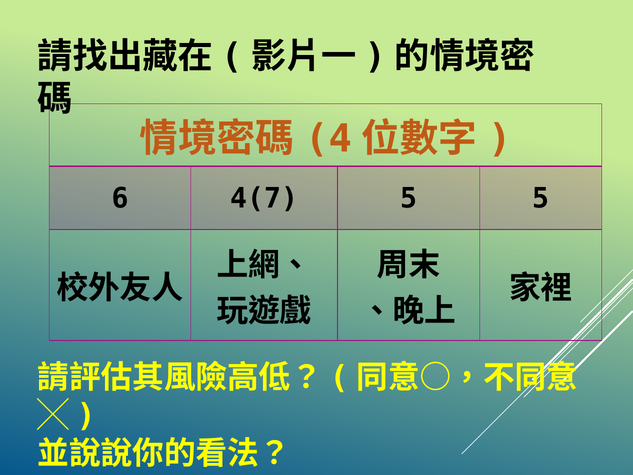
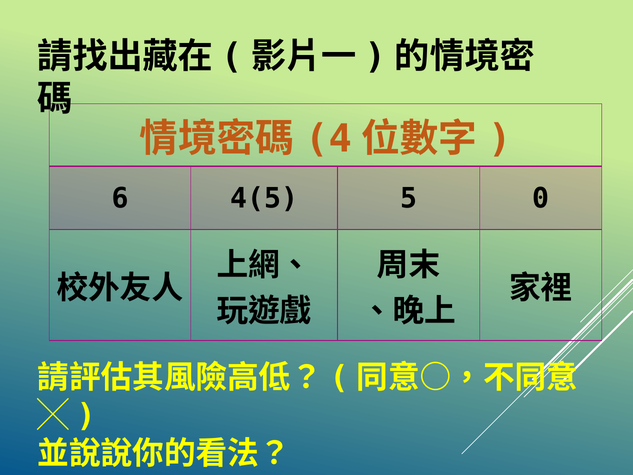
4(7: 4(7 -> 4(5
5 5: 5 -> 0
